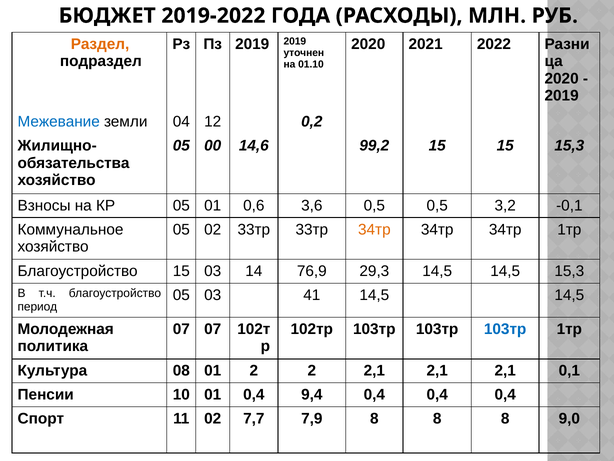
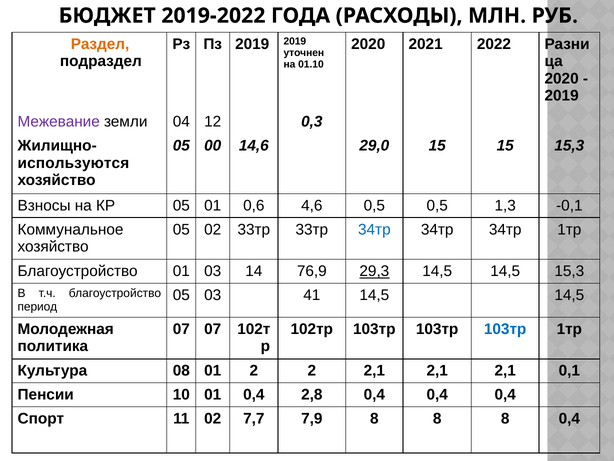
Межевание colour: blue -> purple
0,2: 0,2 -> 0,3
99,2: 99,2 -> 29,0
обязательства: обязательства -> используются
3,6: 3,6 -> 4,6
3,2: 3,2 -> 1,3
34тр at (374, 229) colour: orange -> blue
Благоустройство 15: 15 -> 01
29,3 underline: none -> present
9,4: 9,4 -> 2,8
8 9,0: 9,0 -> 0,4
